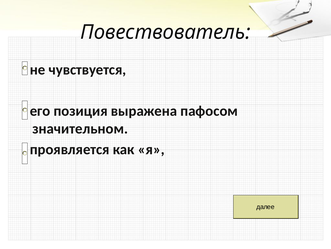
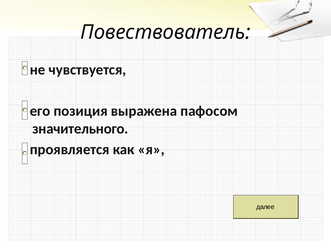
значительном: значительном -> значительного
